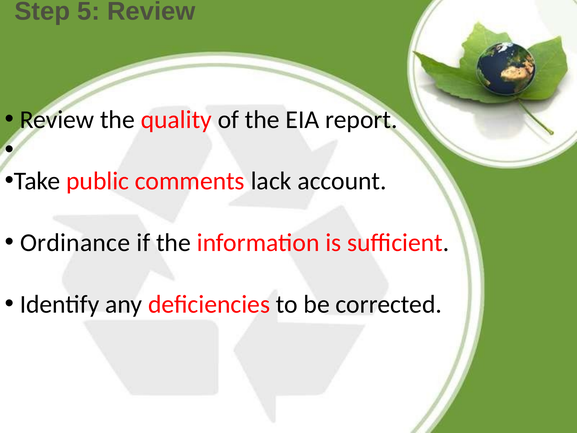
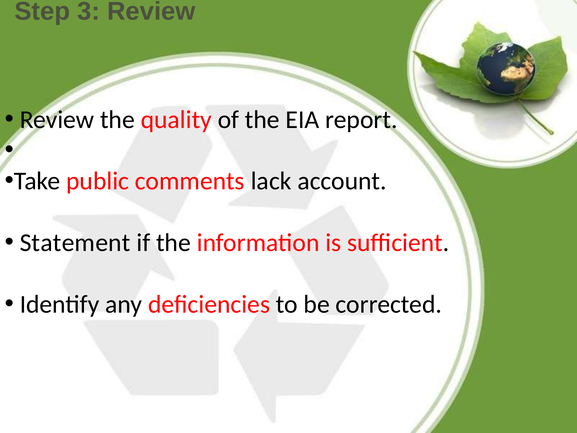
5: 5 -> 3
Ordinance: Ordinance -> Statement
